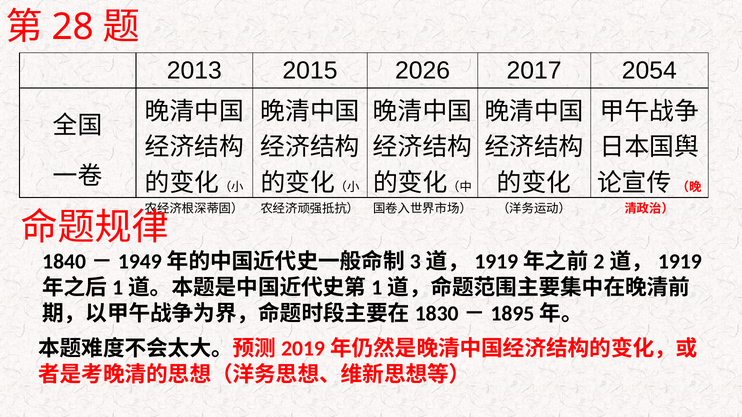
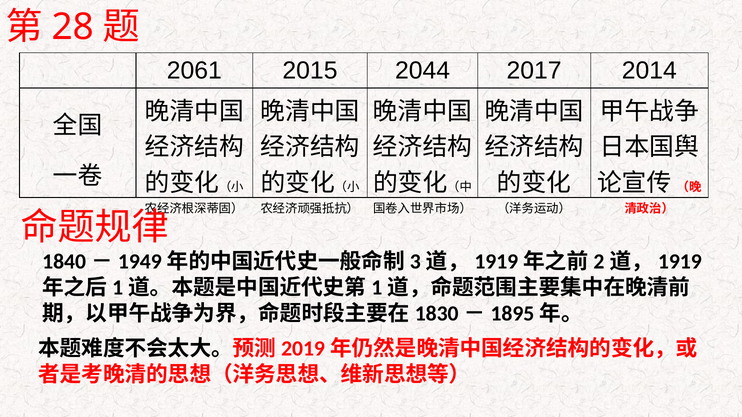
2013: 2013 -> 2061
2026: 2026 -> 2044
2054: 2054 -> 2014
